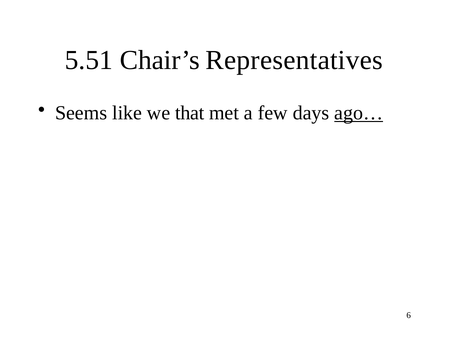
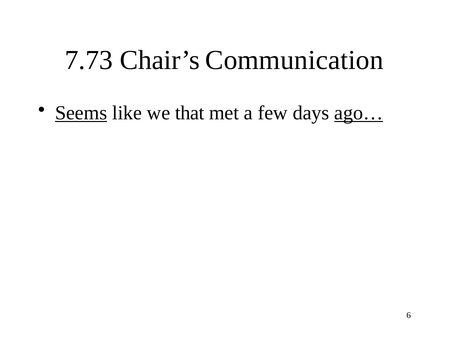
5.51: 5.51 -> 7.73
Representatives: Representatives -> Communication
Seems underline: none -> present
